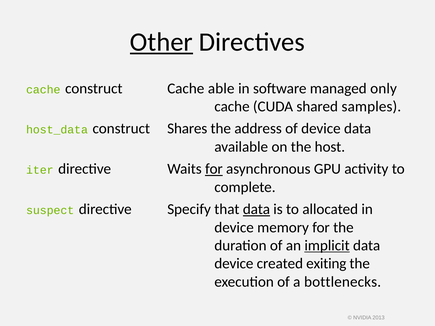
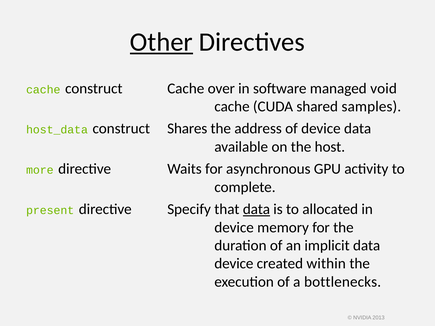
able: able -> over
only: only -> void
iter: iter -> more
for at (214, 169) underline: present -> none
suspect: suspect -> present
implicit underline: present -> none
exiting: exiting -> within
